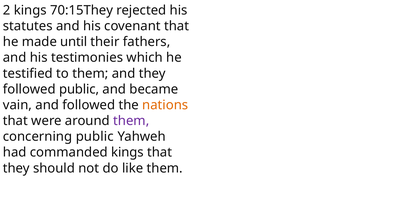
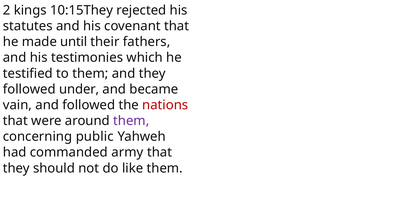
70:15They: 70:15They -> 10:15They
followed public: public -> under
nations colour: orange -> red
commanded kings: kings -> army
